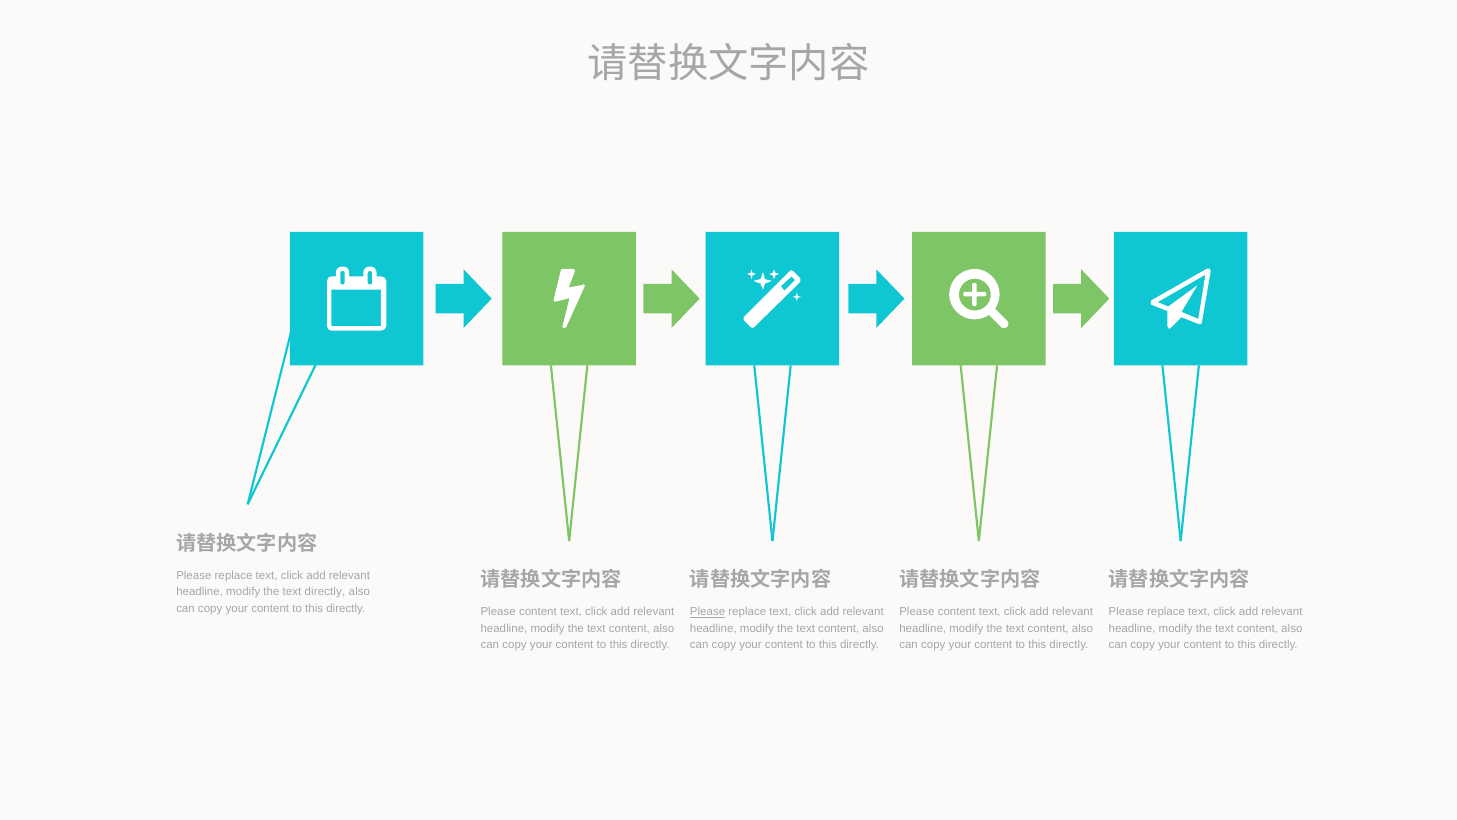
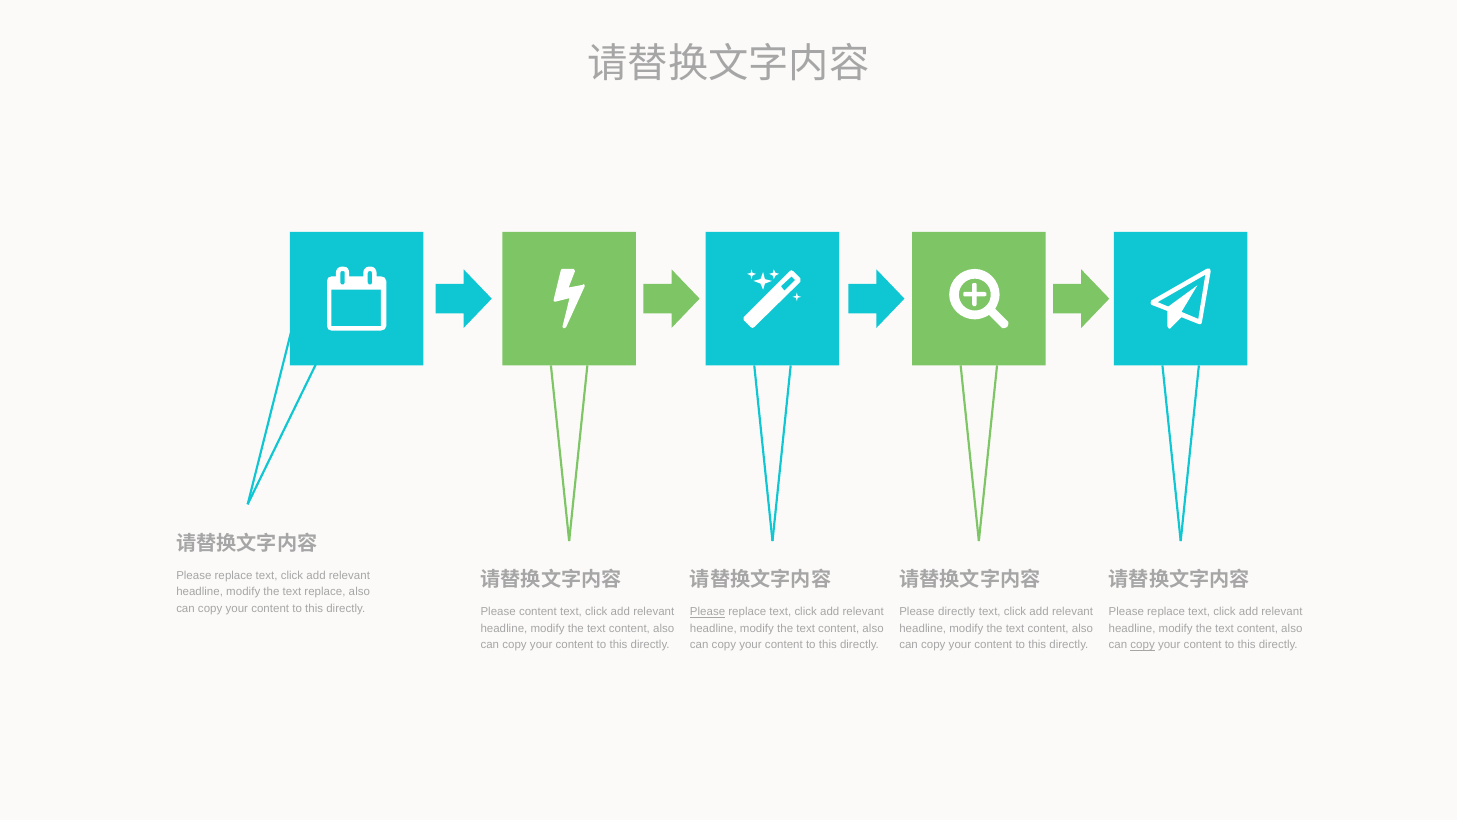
text directly: directly -> replace
content at (957, 612): content -> directly
copy at (1143, 645) underline: none -> present
